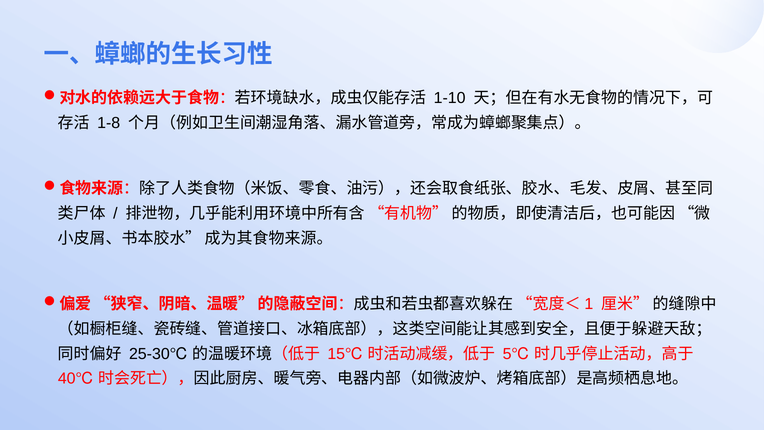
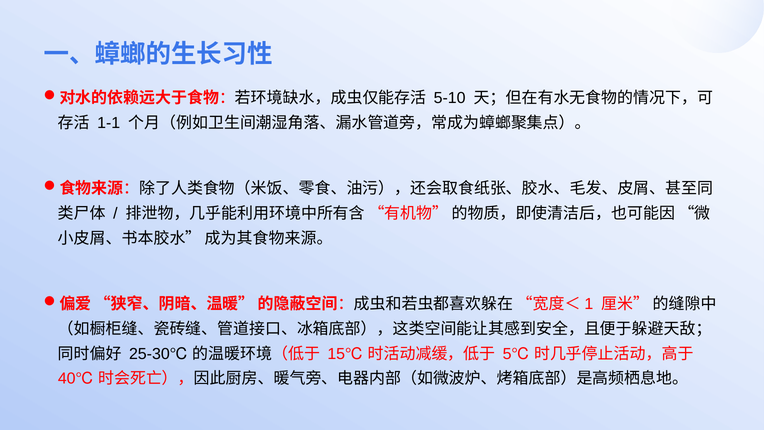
1-10: 1-10 -> 5-10
1-8: 1-8 -> 1-1
